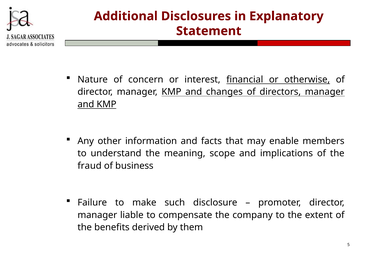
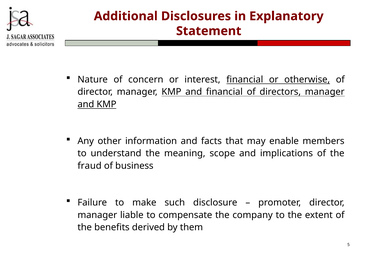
and changes: changes -> financial
